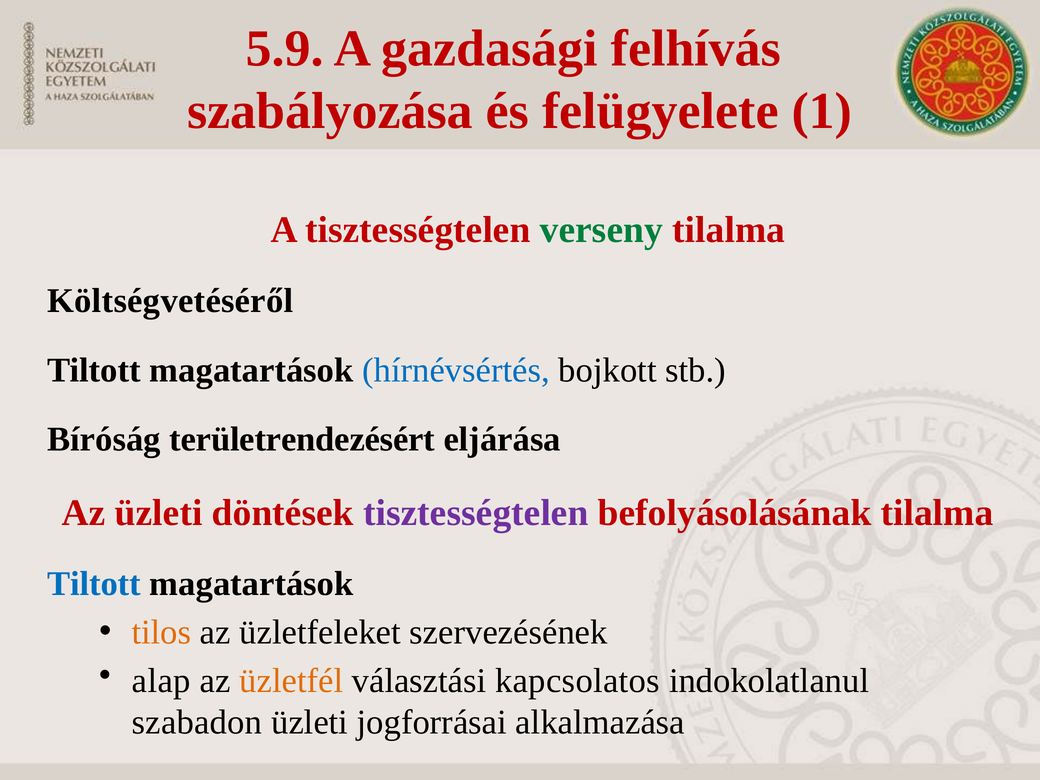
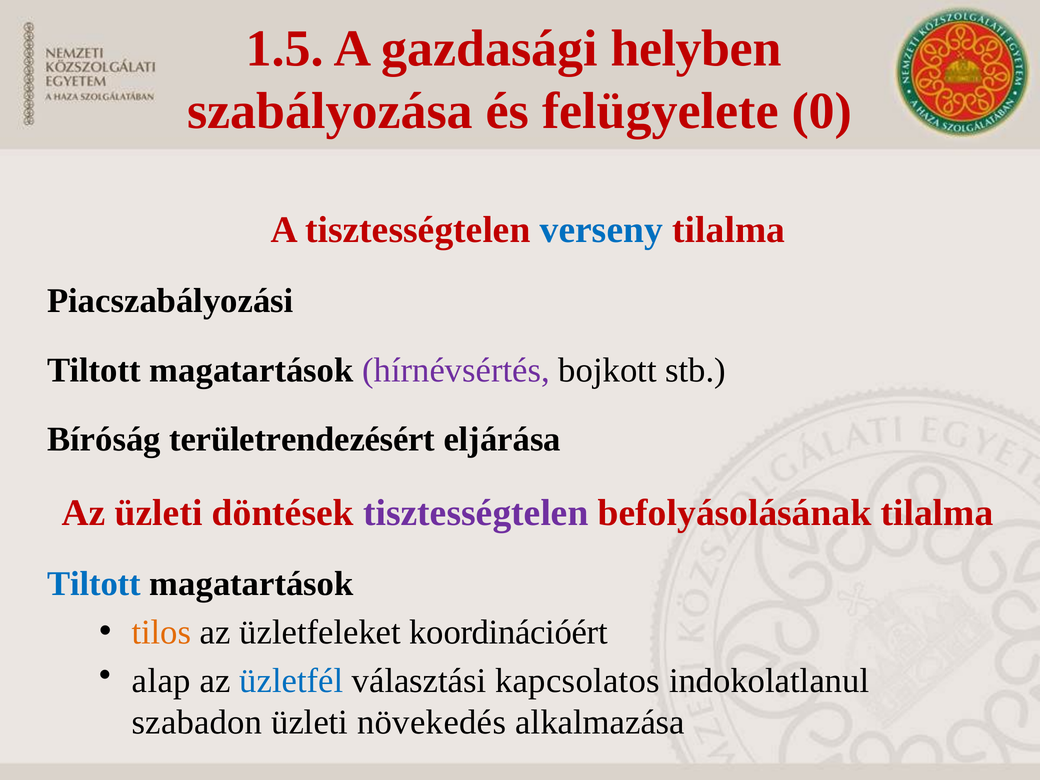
5.9: 5.9 -> 1.5
felhívás: felhívás -> helyben
1: 1 -> 0
verseny colour: green -> blue
Költségvetéséről: Költségvetéséről -> Piacszabályozási
hírnévsértés colour: blue -> purple
szervezésének: szervezésének -> koordinációért
üzletfél colour: orange -> blue
jogforrásai: jogforrásai -> növekedés
